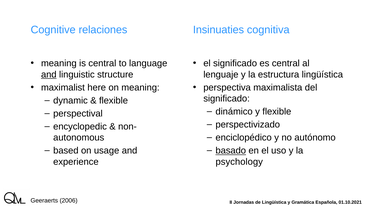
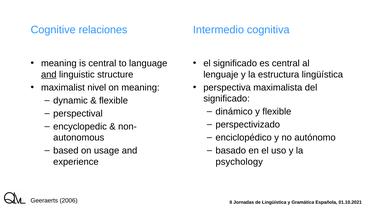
Insinuaties: Insinuaties -> Intermedio
here: here -> nivel
basado underline: present -> none
